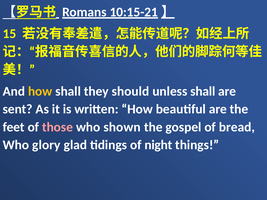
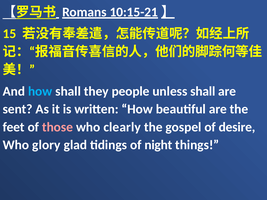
how at (40, 91) colour: yellow -> light blue
should: should -> people
shown: shown -> clearly
bread: bread -> desire
